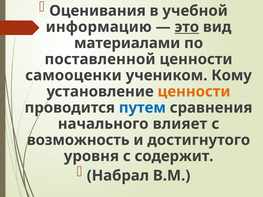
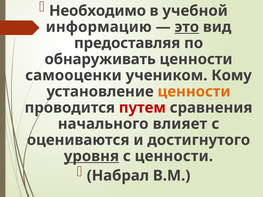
Оценивания: Оценивания -> Необходимо
материалами: материалами -> предоставляя
поставленной: поставленной -> обнаруживать
путем colour: blue -> red
возможность: возможность -> оцениваются
уровня underline: none -> present
с содержит: содержит -> ценности
